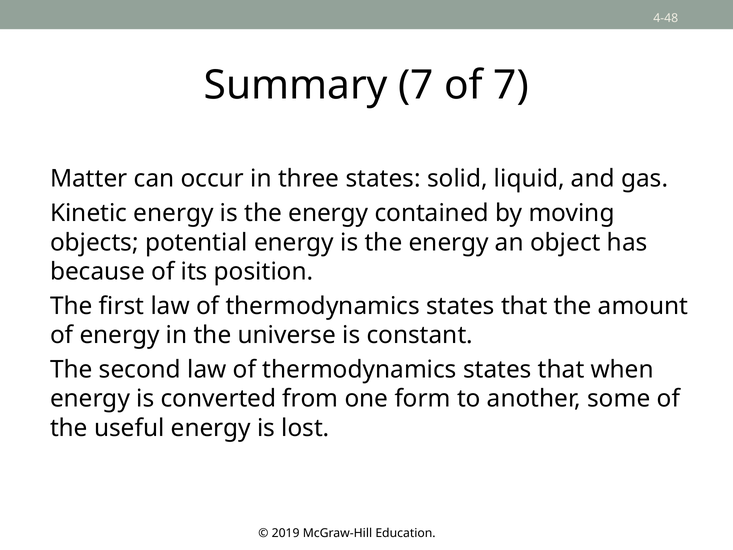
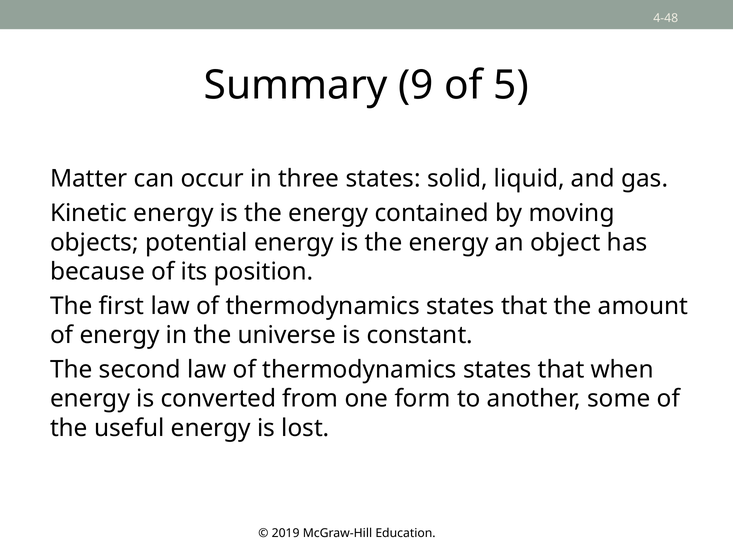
Summary 7: 7 -> 9
of 7: 7 -> 5
